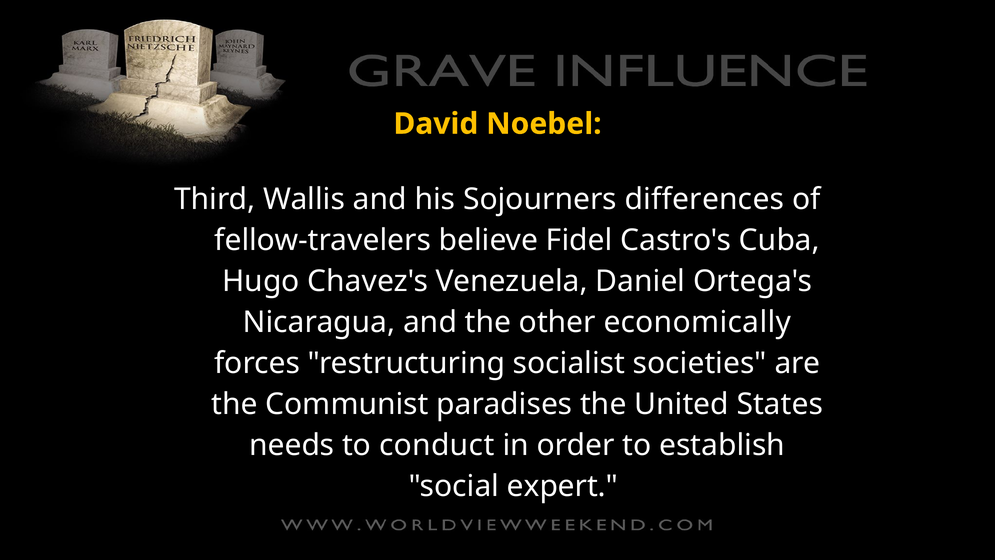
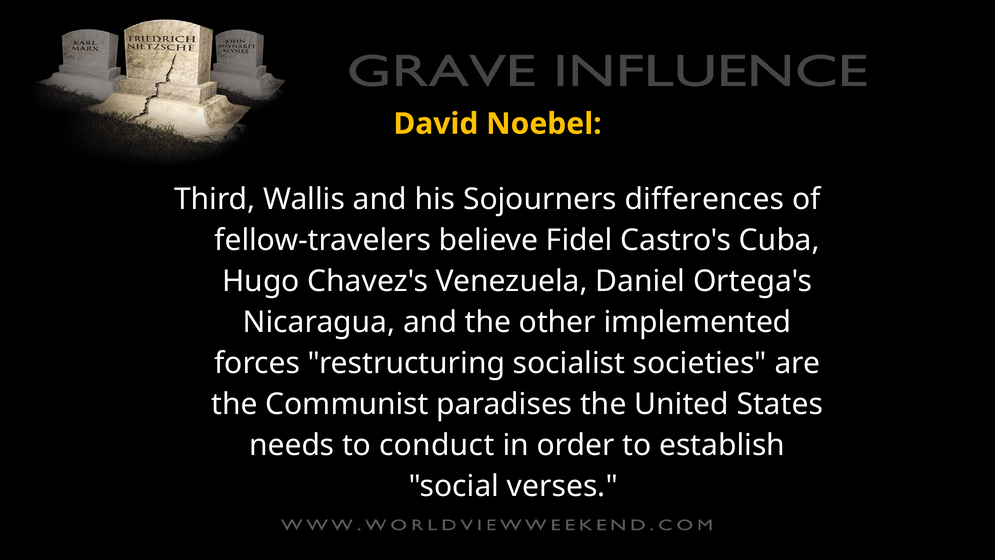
economically: economically -> implemented
expert: expert -> verses
